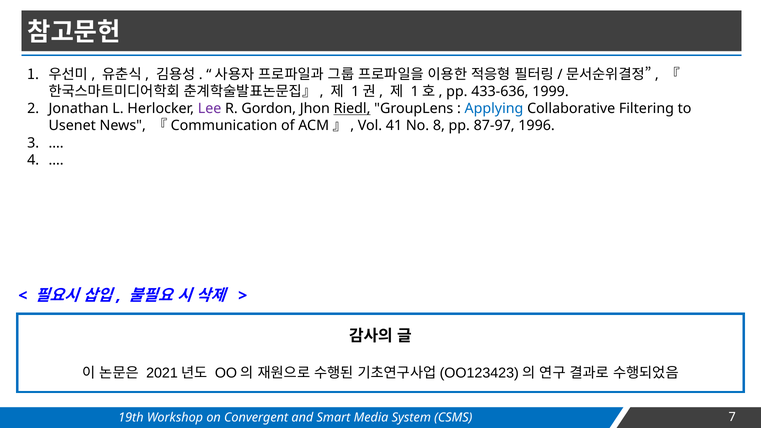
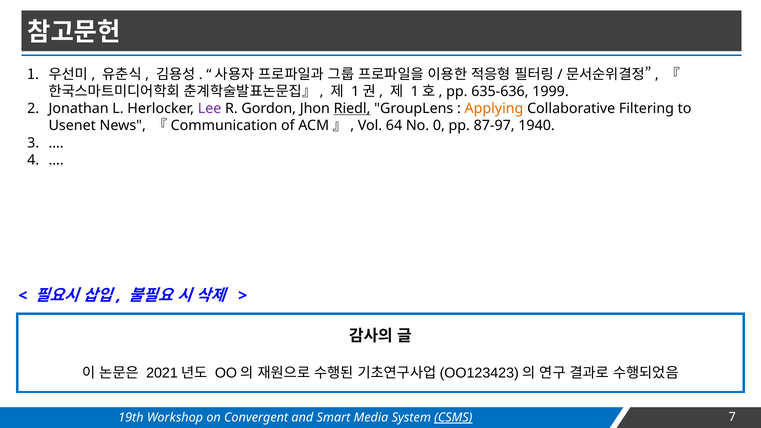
433-636: 433-636 -> 635-636
Applying colour: blue -> orange
41: 41 -> 64
8: 8 -> 0
1996: 1996 -> 1940
CSMS underline: none -> present
